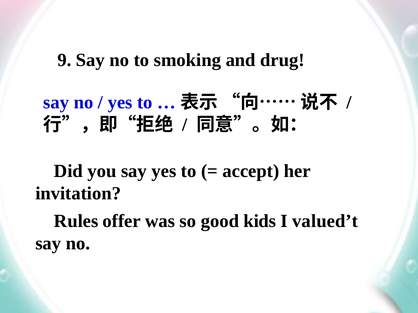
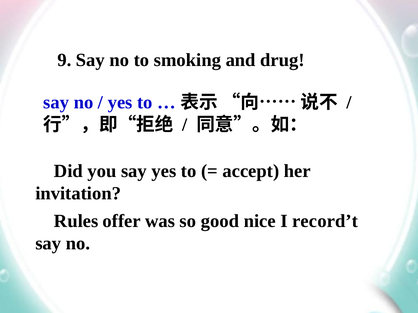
kids: kids -> nice
valued’t: valued’t -> record’t
